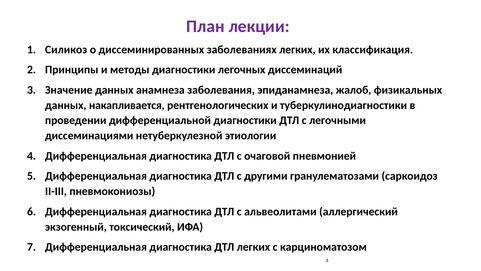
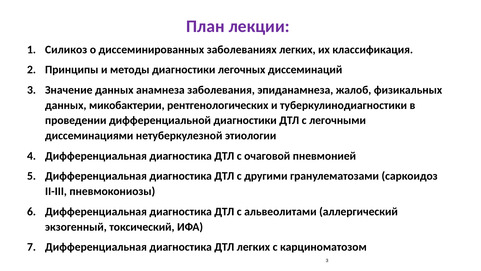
накапливается: накапливается -> микобактерии
